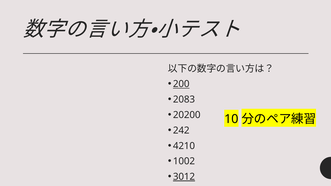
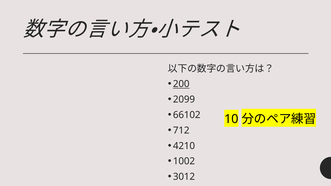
2083: 2083 -> 2099
20200: 20200 -> 66102
242: 242 -> 712
3012 underline: present -> none
